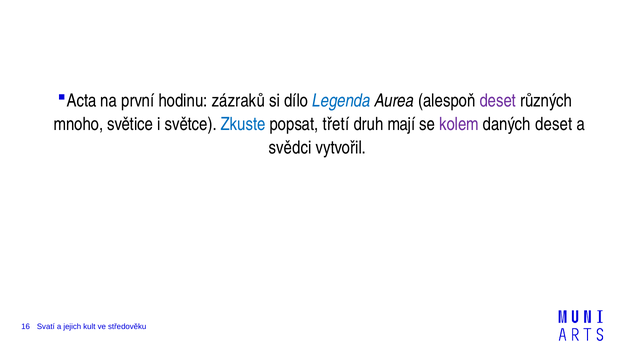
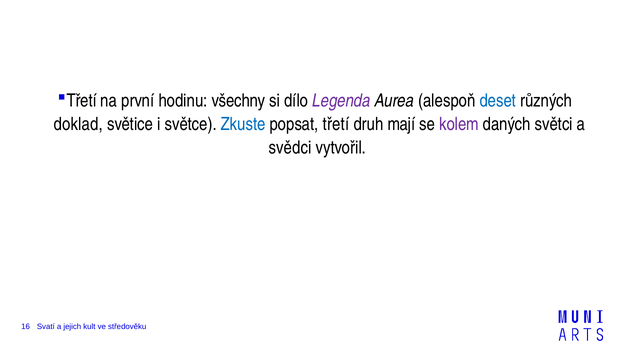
Acta at (82, 101): Acta -> Třetí
zázraků: zázraků -> všechny
Legenda colour: blue -> purple
deset at (498, 101) colour: purple -> blue
mnoho: mnoho -> doklad
daných deset: deset -> světci
